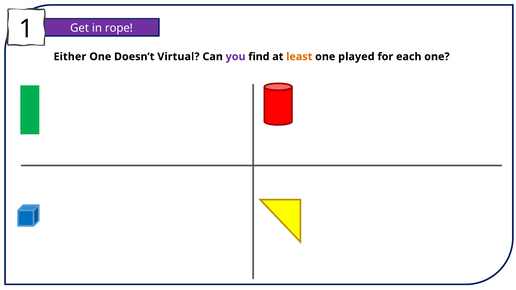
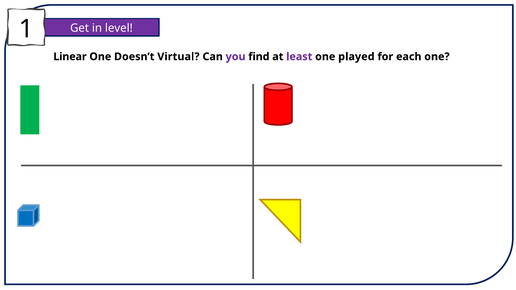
rope: rope -> level
Either: Either -> Linear
least colour: orange -> purple
